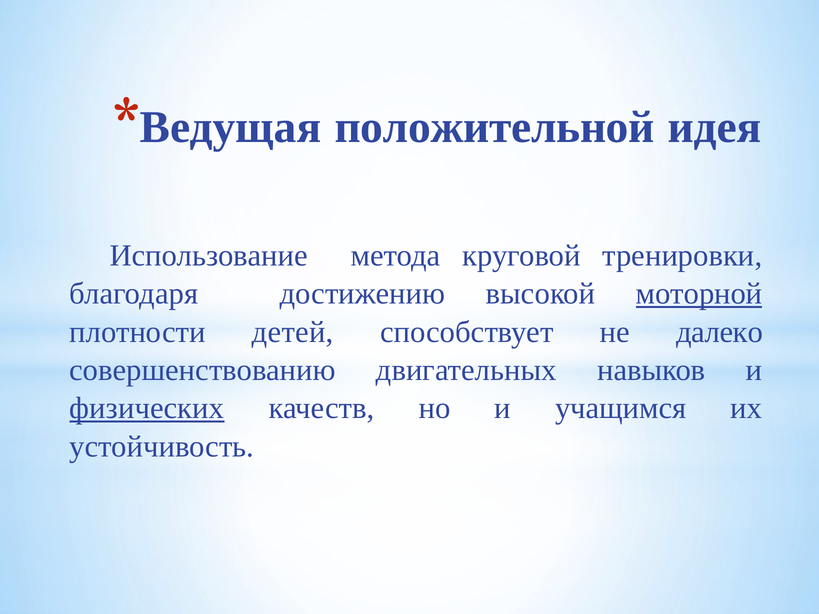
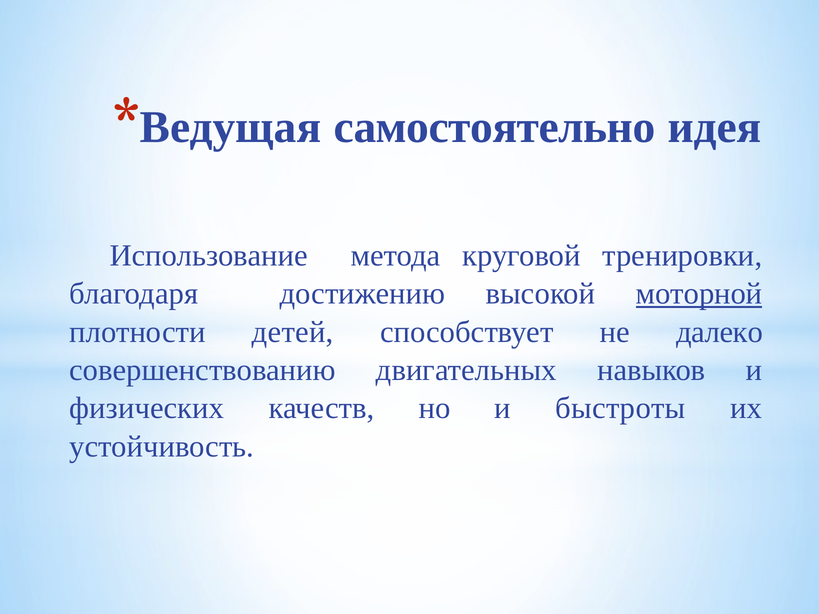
положительной: положительной -> самостоятельно
физических underline: present -> none
учащимся: учащимся -> быстроты
